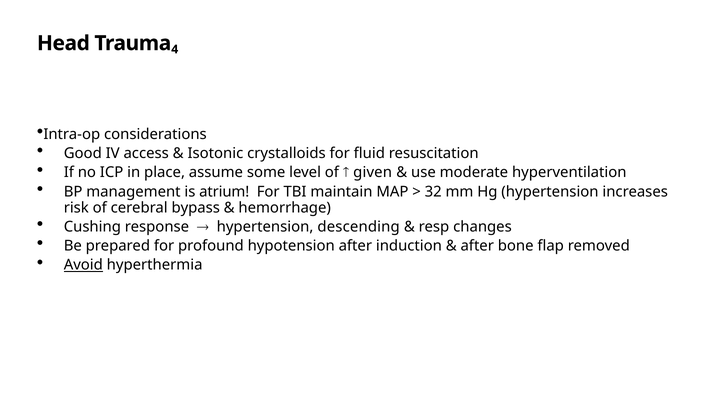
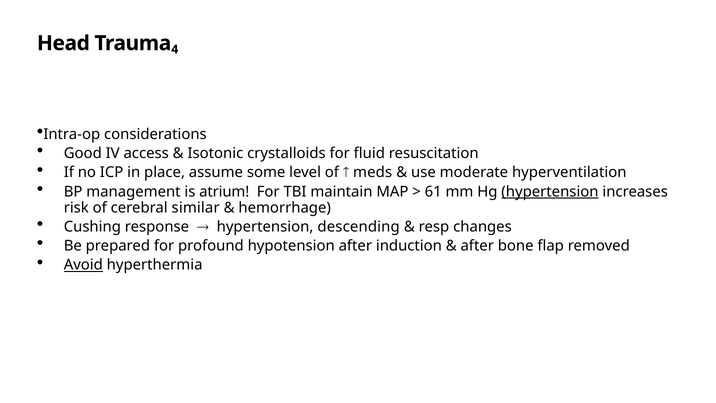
given: given -> meds
32: 32 -> 61
hypertension at (550, 191) underline: none -> present
bypass: bypass -> similar
